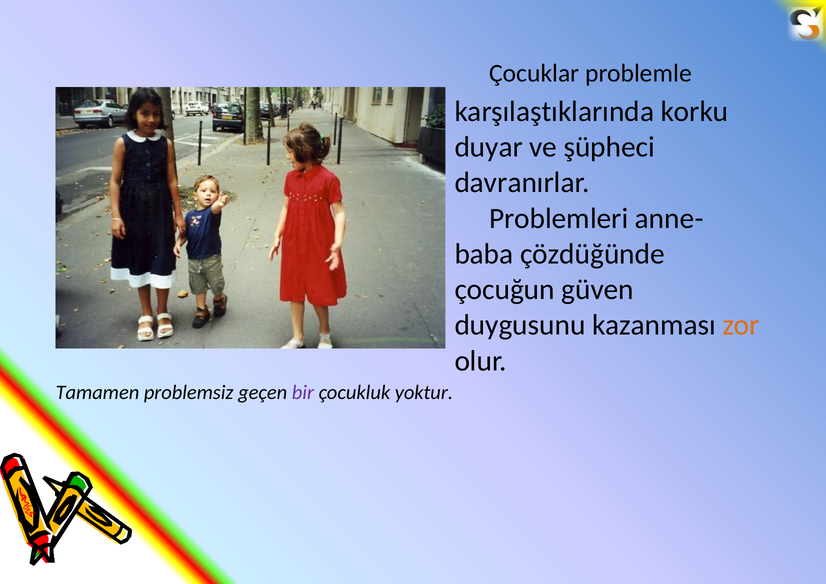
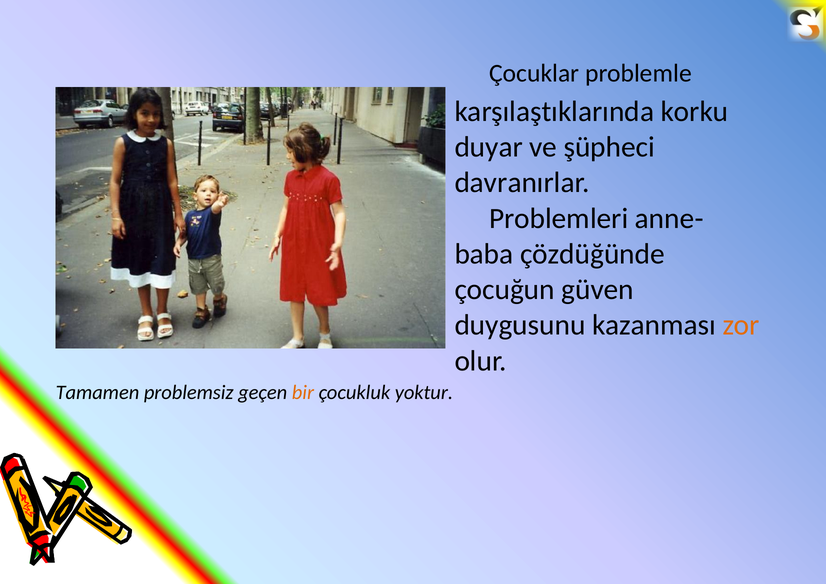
bir colour: purple -> orange
